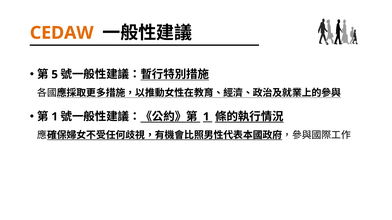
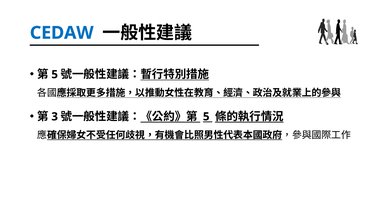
CEDAW colour: orange -> blue
1 at (55, 117): 1 -> 3
1 at (206, 117): 1 -> 5
